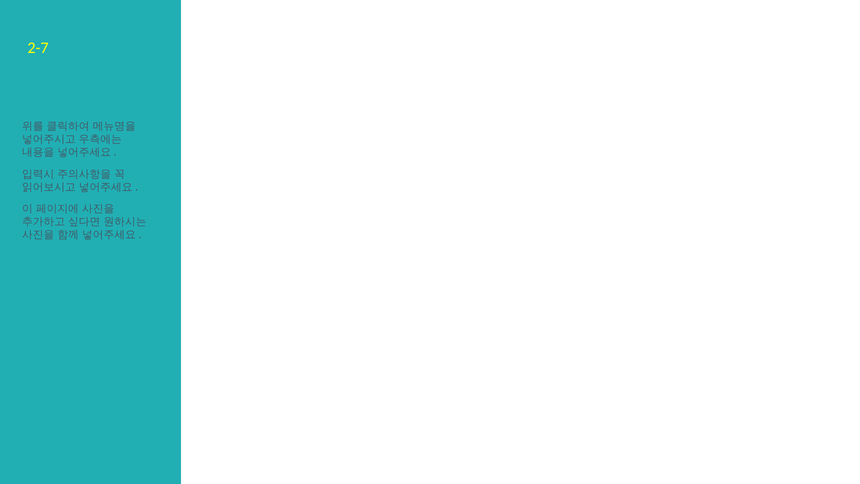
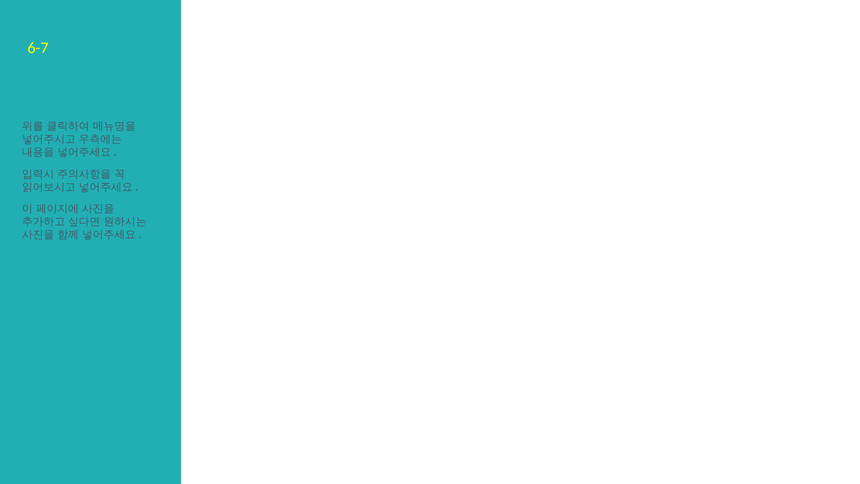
2-7: 2-7 -> 6-7
